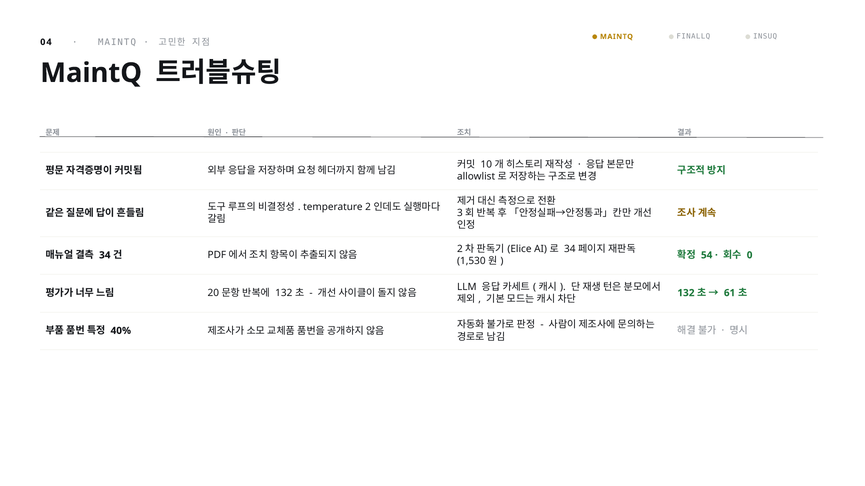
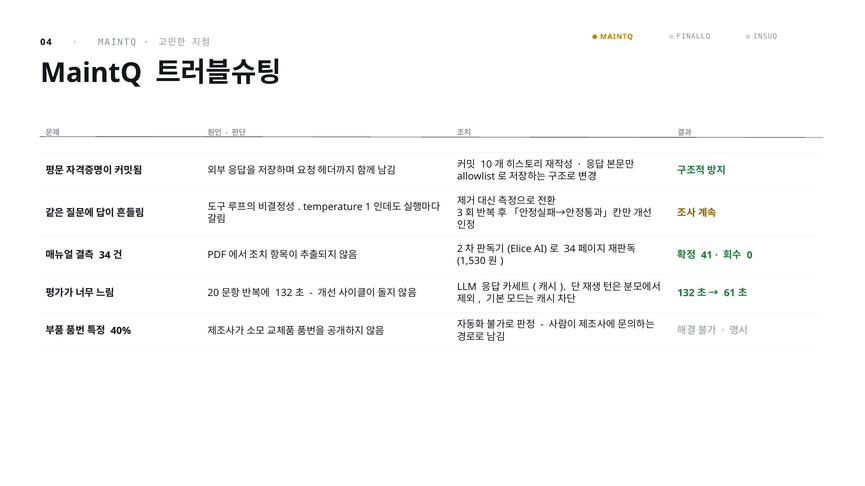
temperature 2: 2 -> 1
54: 54 -> 41
